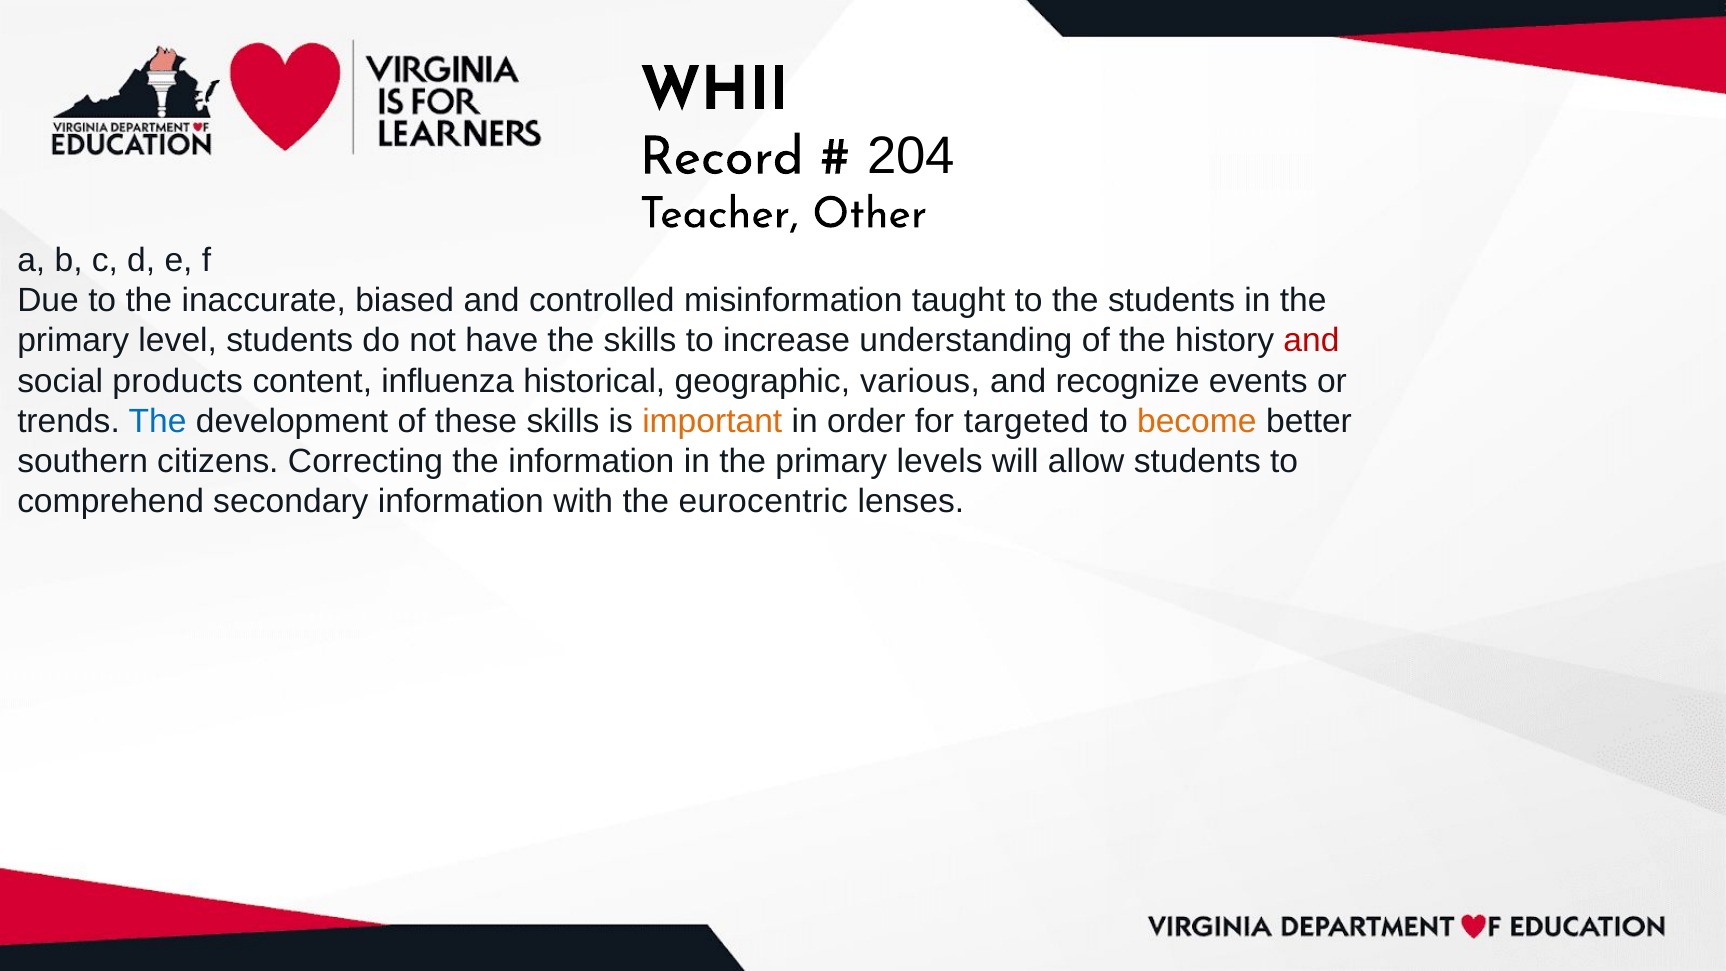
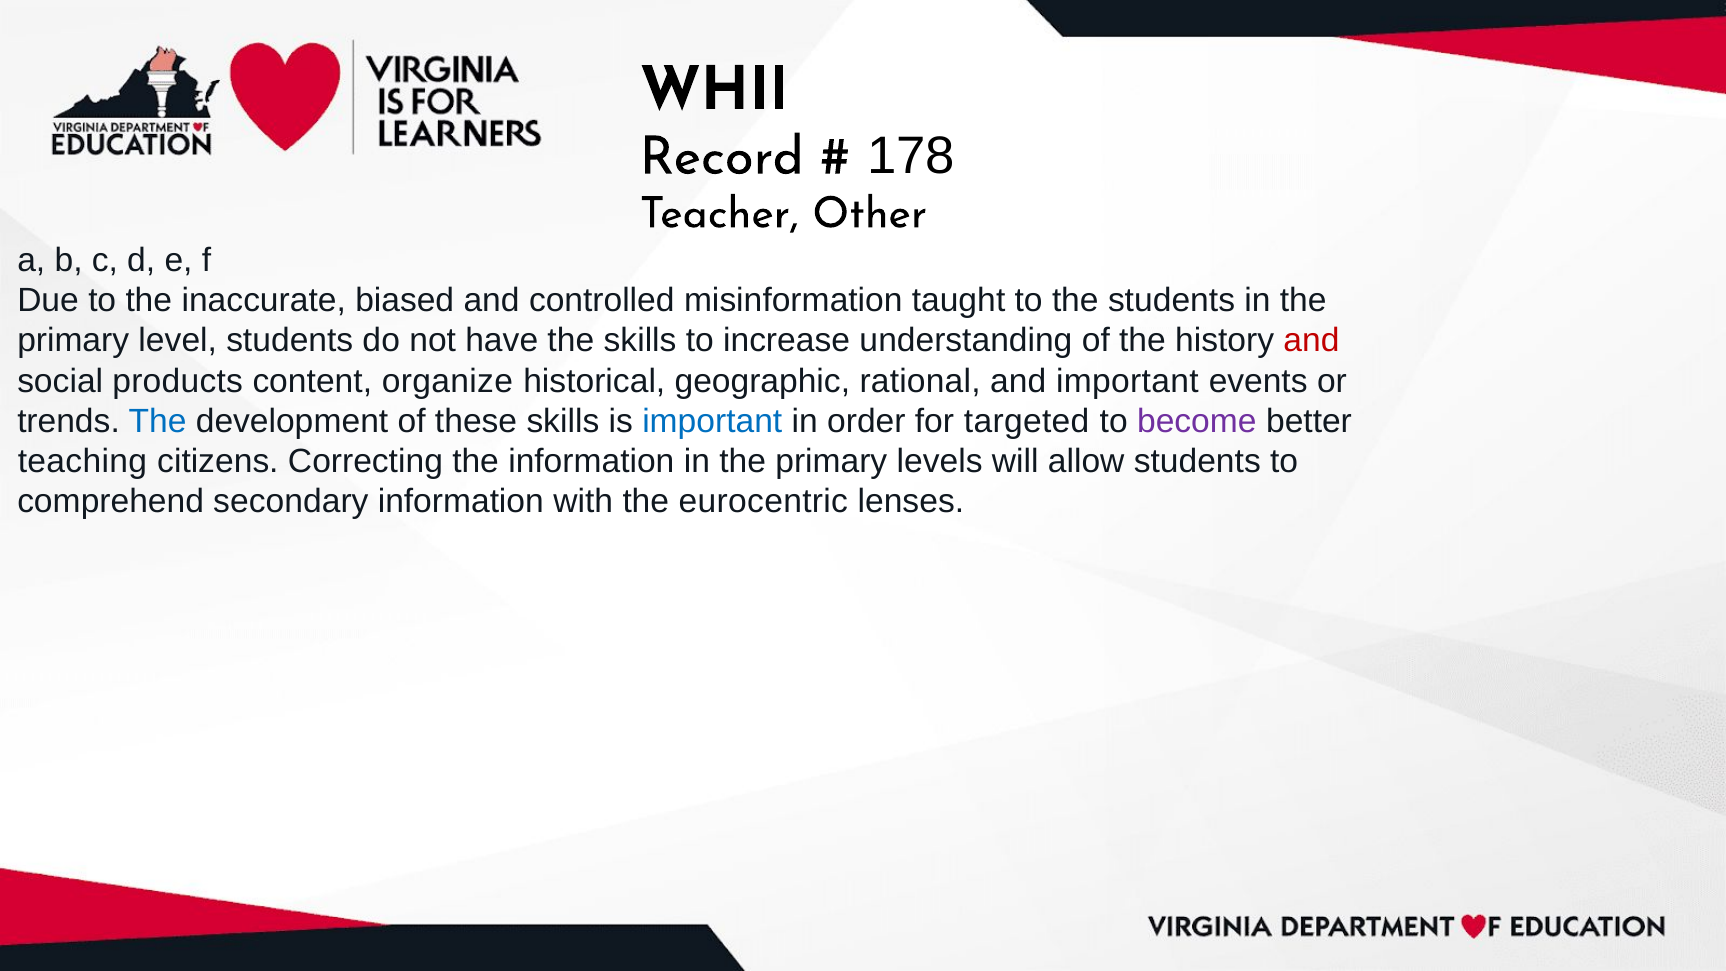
204: 204 -> 178
influenza: influenza -> organize
various: various -> rational
and recognize: recognize -> important
important at (712, 421) colour: orange -> blue
become colour: orange -> purple
southern: southern -> teaching
